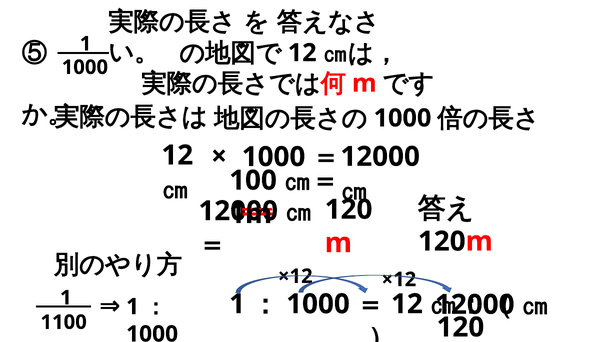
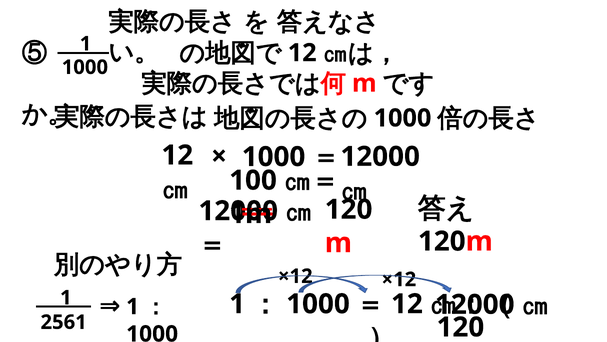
1100: 1100 -> 2561
